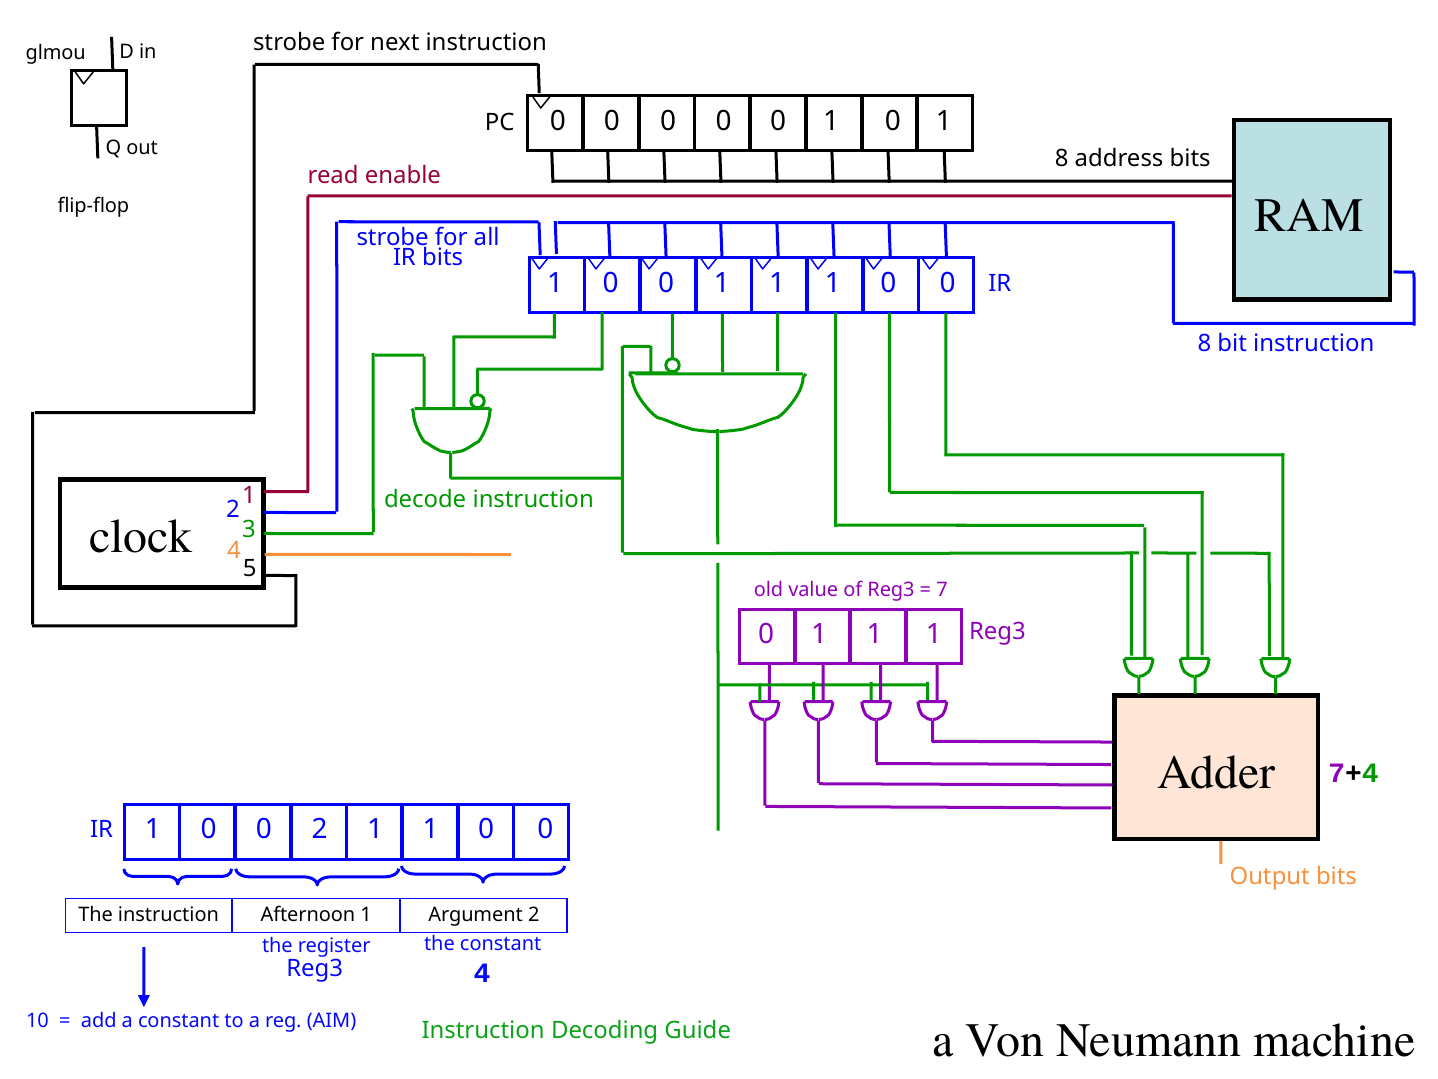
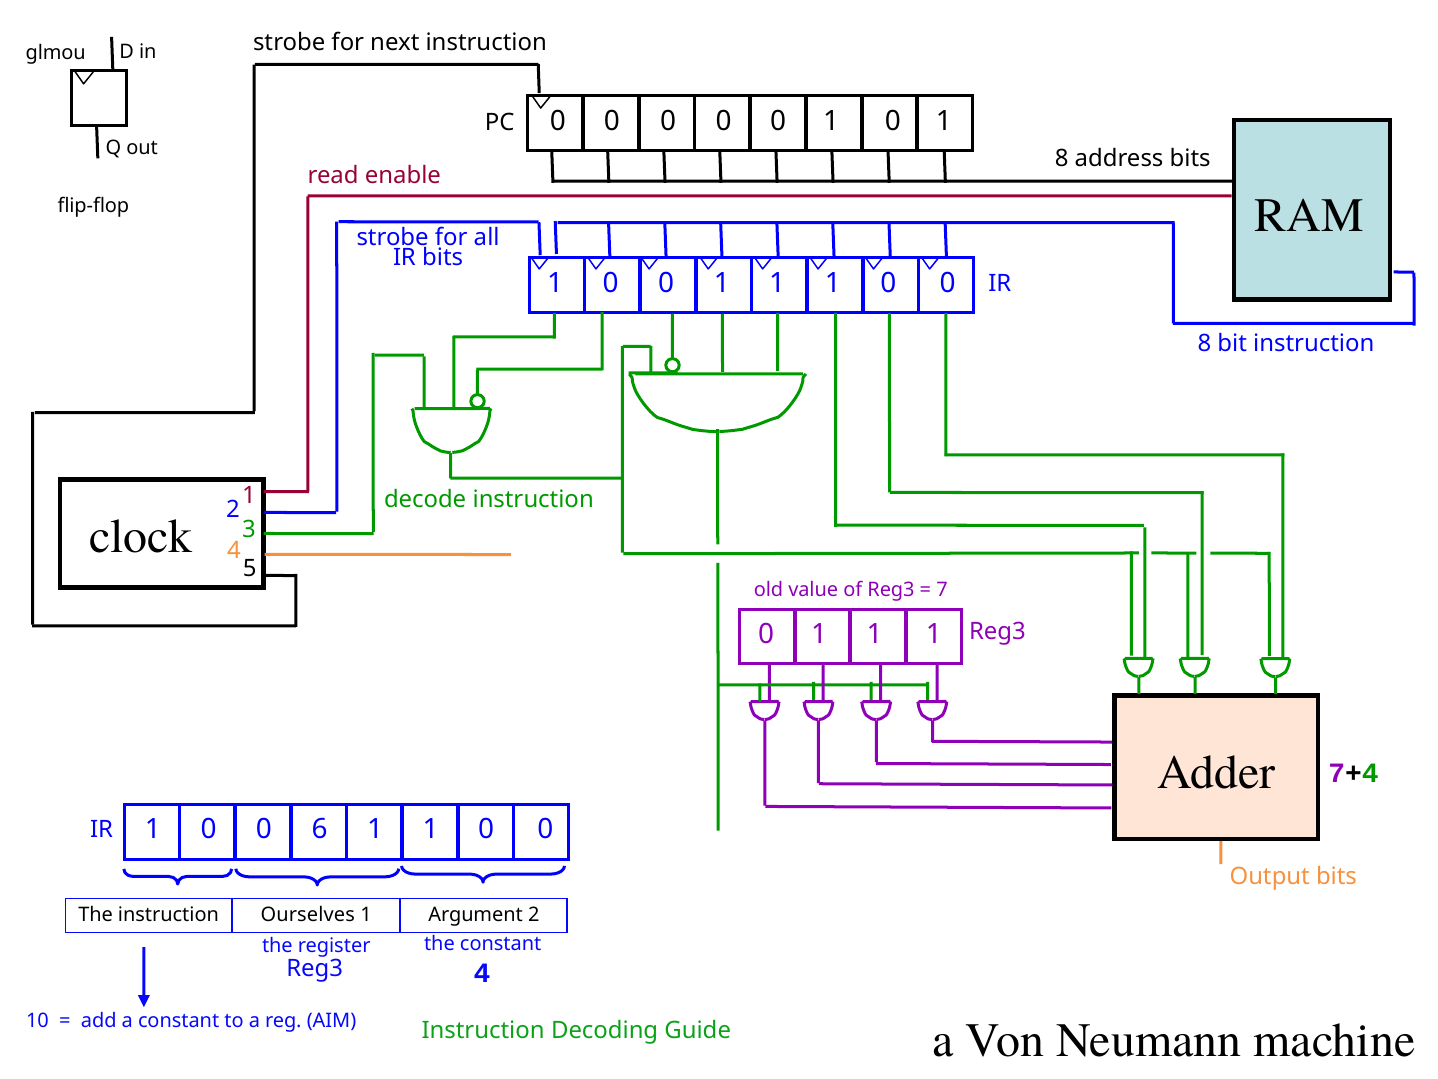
0 2: 2 -> 6
Afternoon: Afternoon -> Ourselves
